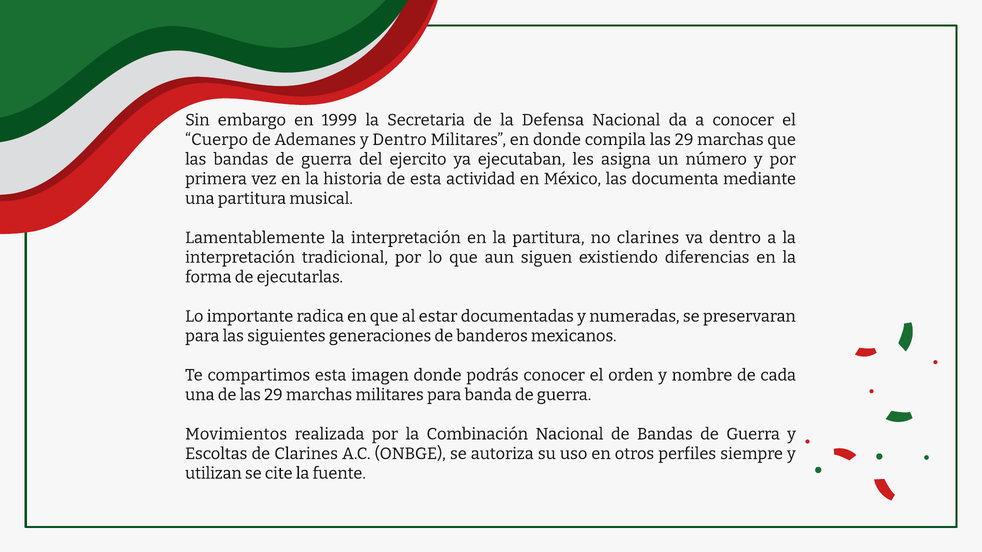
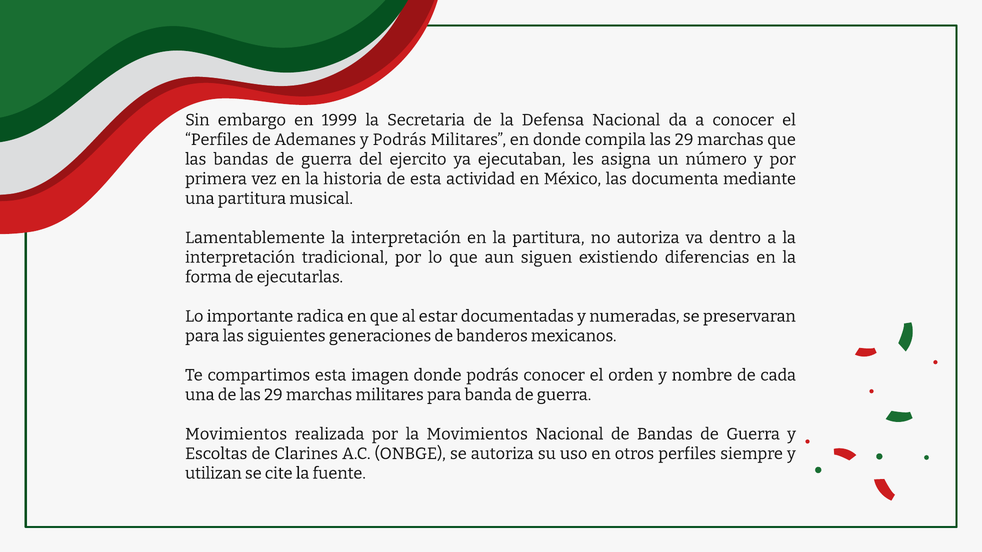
Cuerpo at (217, 140): Cuerpo -> Perfiles
y Dentro: Dentro -> Podrás
no clarines: clarines -> autoriza
la Combinación: Combinación -> Movimientos
